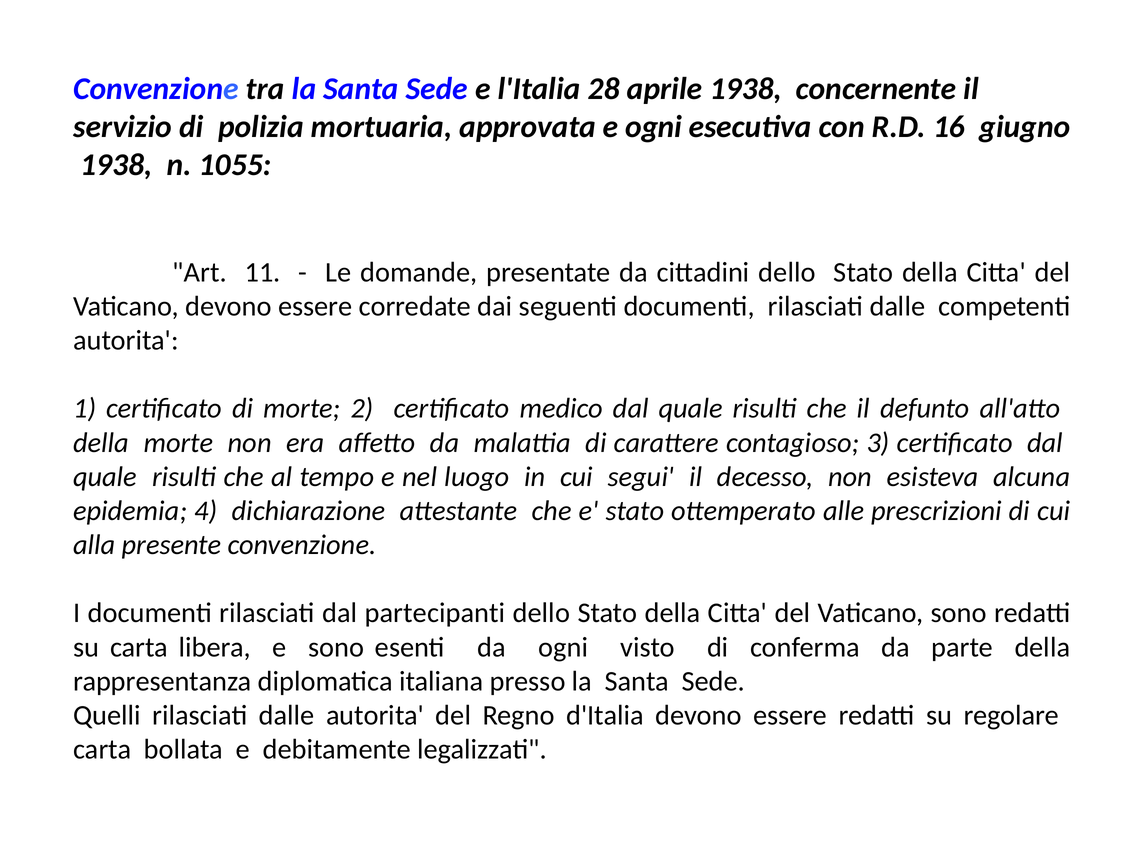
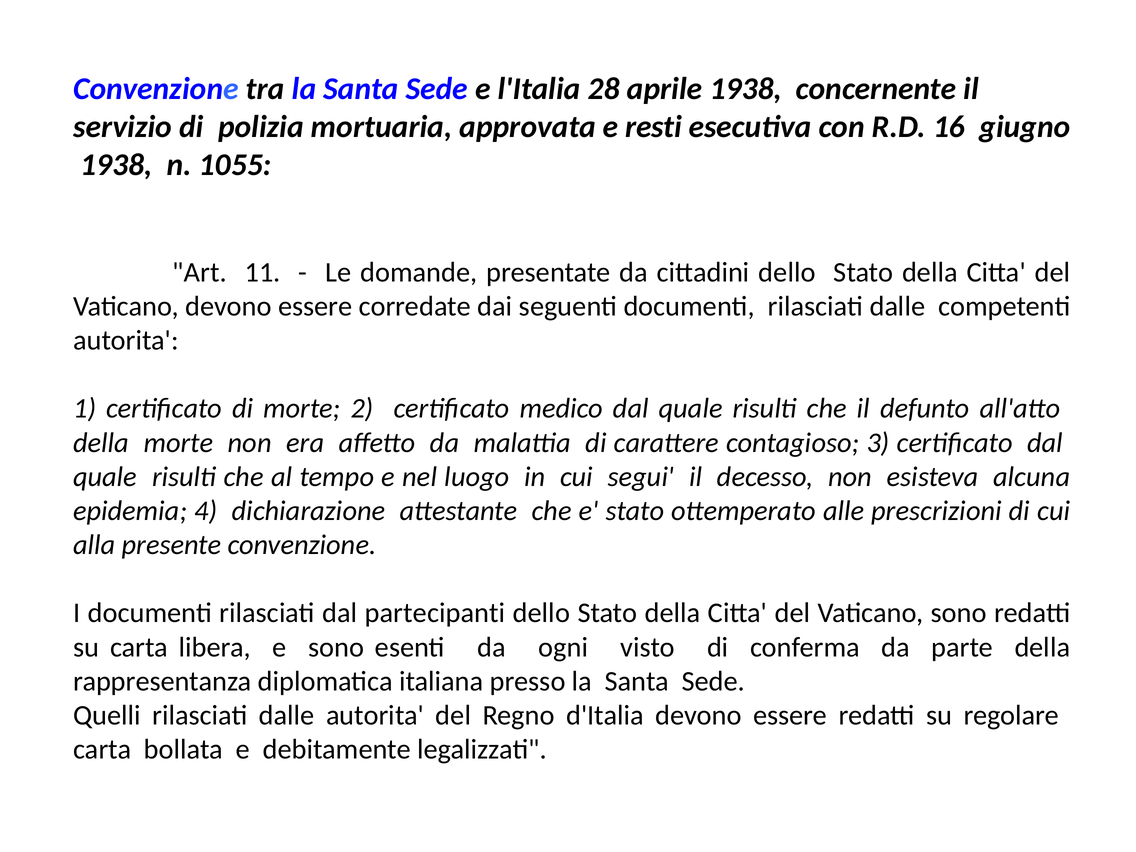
e ogni: ogni -> resti
